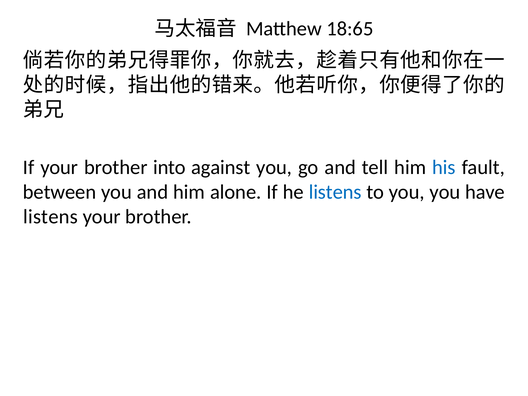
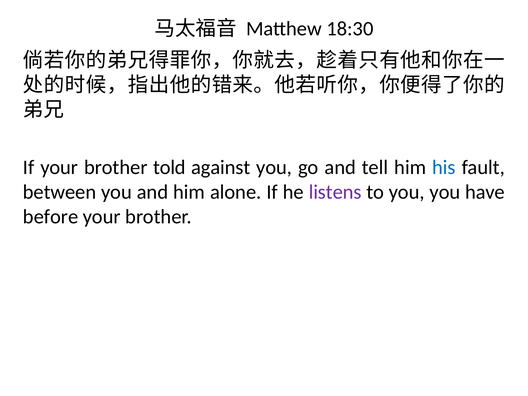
18:65: 18:65 -> 18:30
into: into -> told
listens at (335, 192) colour: blue -> purple
listens at (51, 217): listens -> before
